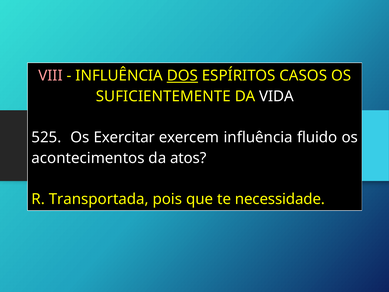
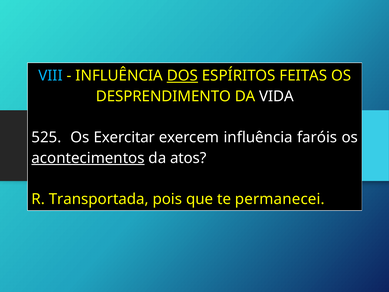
VIII colour: pink -> light blue
CASOS: CASOS -> FEITAS
SUFICIENTEMENTE: SUFICIENTEMENTE -> DESPRENDIMENTO
fluido: fluido -> faróis
acontecimentos underline: none -> present
necessidade: necessidade -> permanecei
